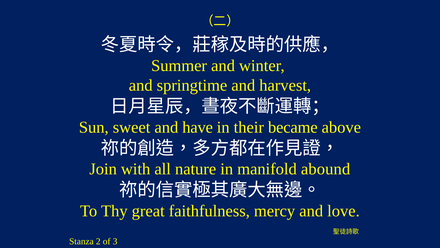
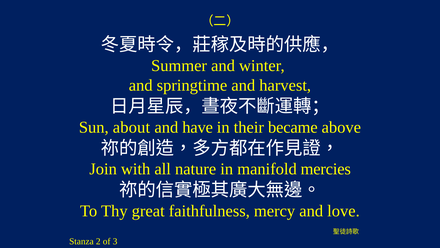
sweet: sweet -> about
abound: abound -> mercies
